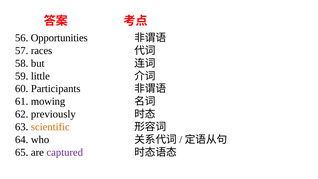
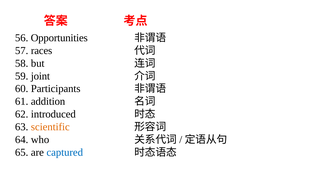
little: little -> joint
mowing: mowing -> addition
previously: previously -> introduced
captured colour: purple -> blue
